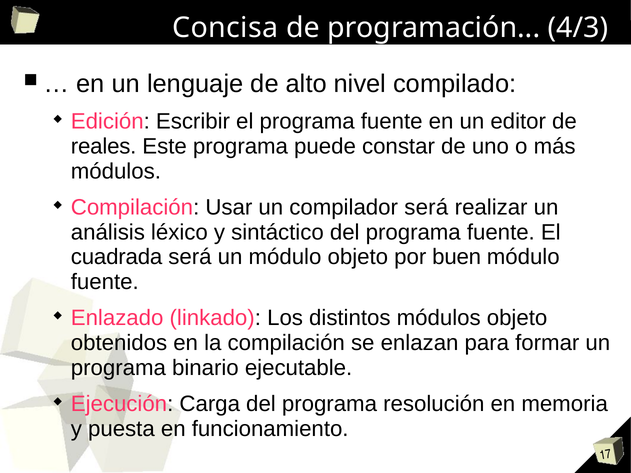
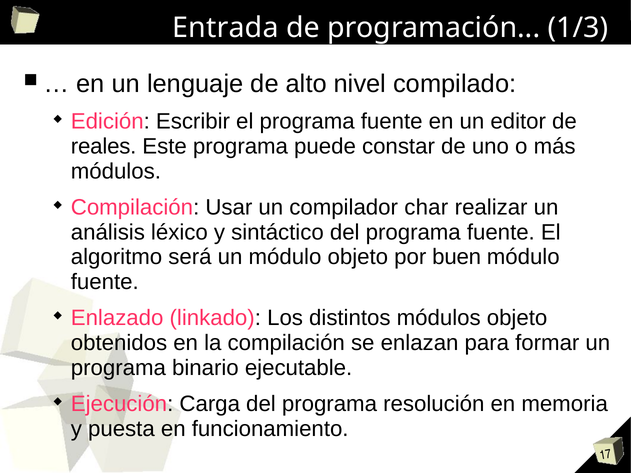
Concisa: Concisa -> Entrada
4/3: 4/3 -> 1/3
compilador será: será -> char
cuadrada: cuadrada -> algoritmo
